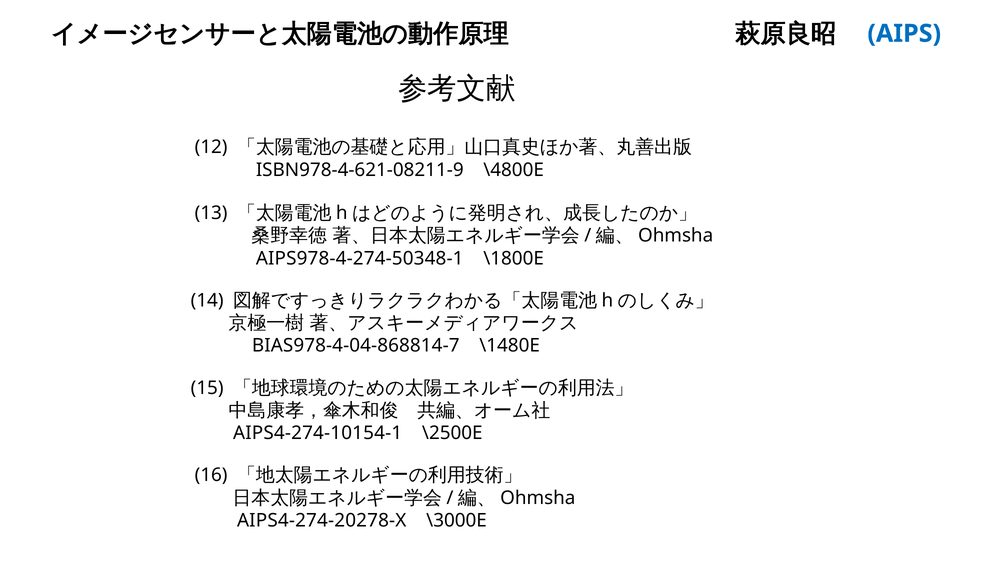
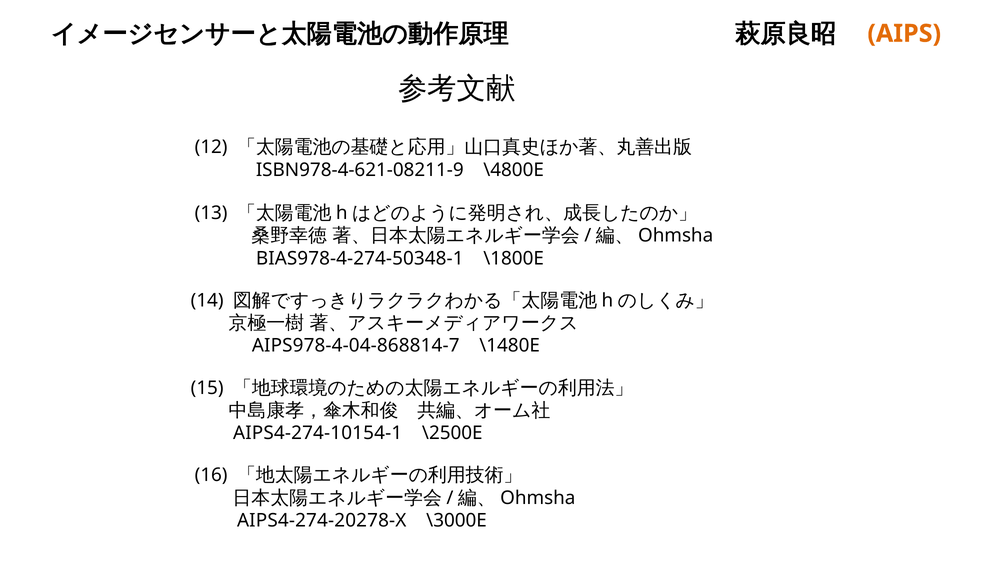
AIPS colour: blue -> orange
AIPS978-4-274-50348-1: AIPS978-4-274-50348-1 -> BIAS978-4-274-50348-1
BIAS978-4-04-868814-7: BIAS978-4-04-868814-7 -> AIPS978-4-04-868814-7
